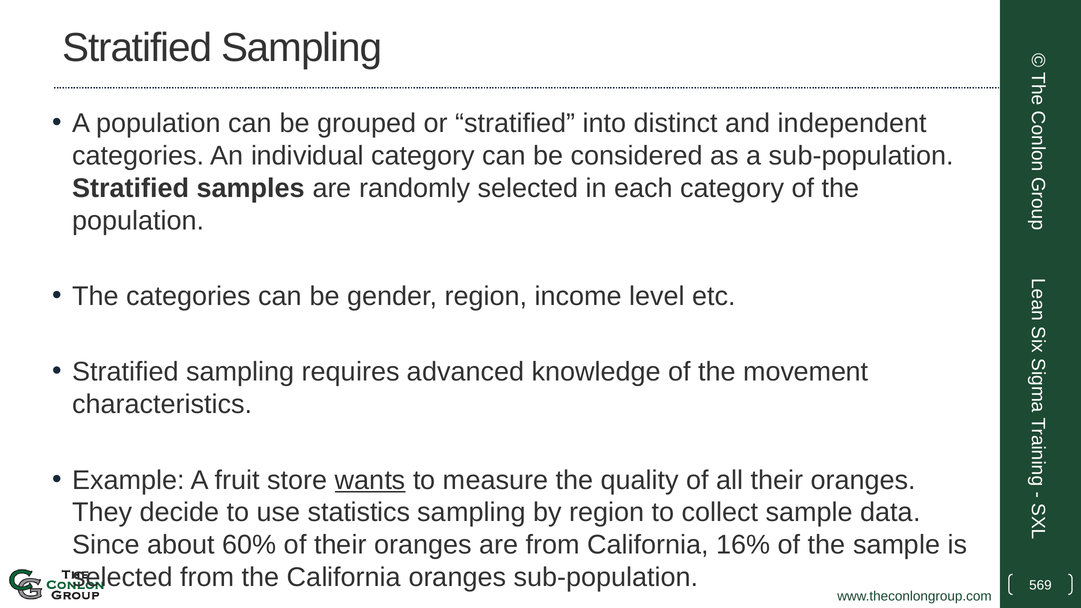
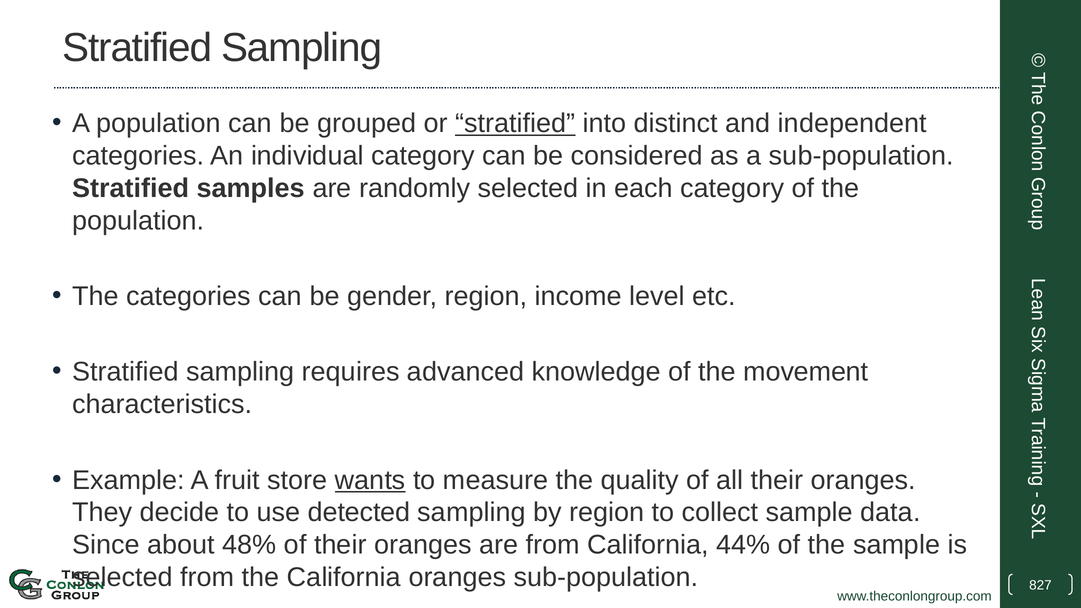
stratified at (515, 124) underline: none -> present
statistics: statistics -> detected
60%: 60% -> 48%
16%: 16% -> 44%
569: 569 -> 827
